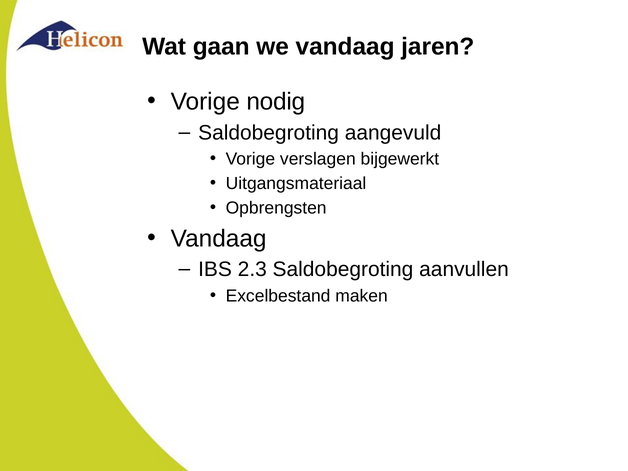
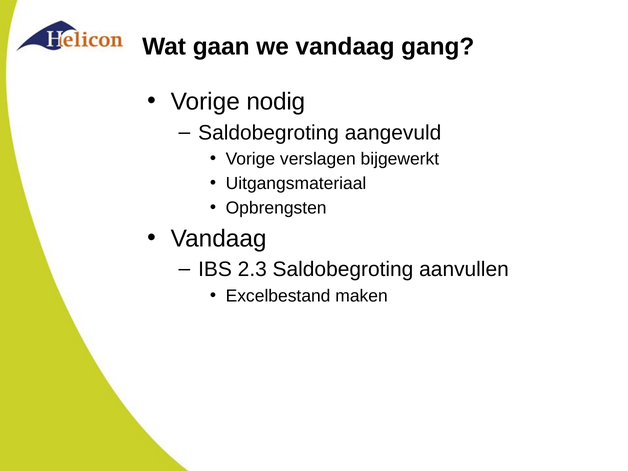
jaren: jaren -> gang
